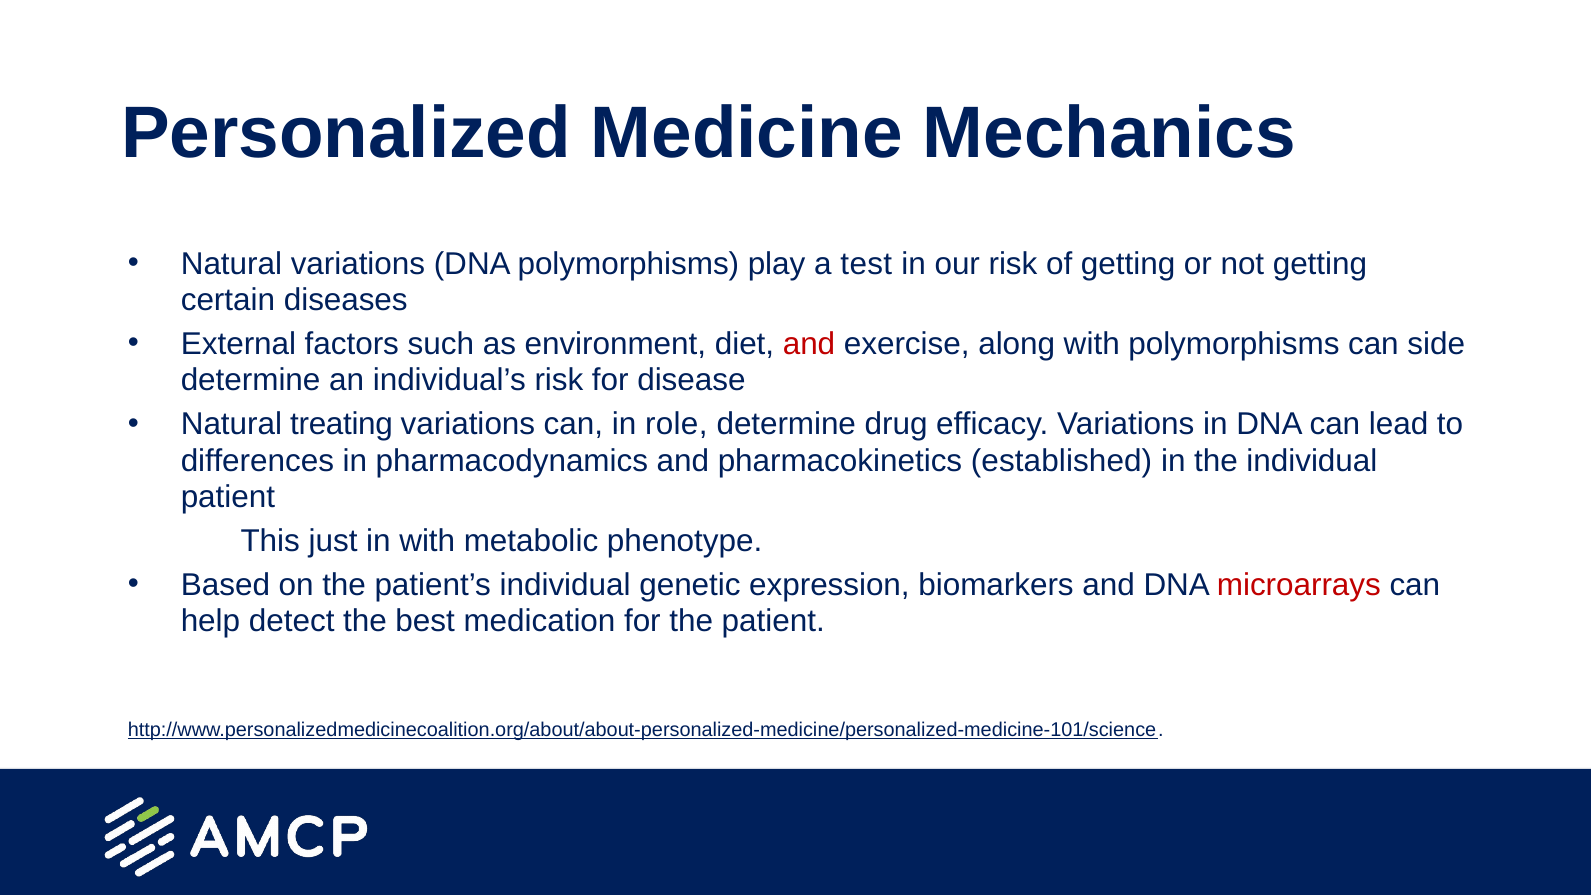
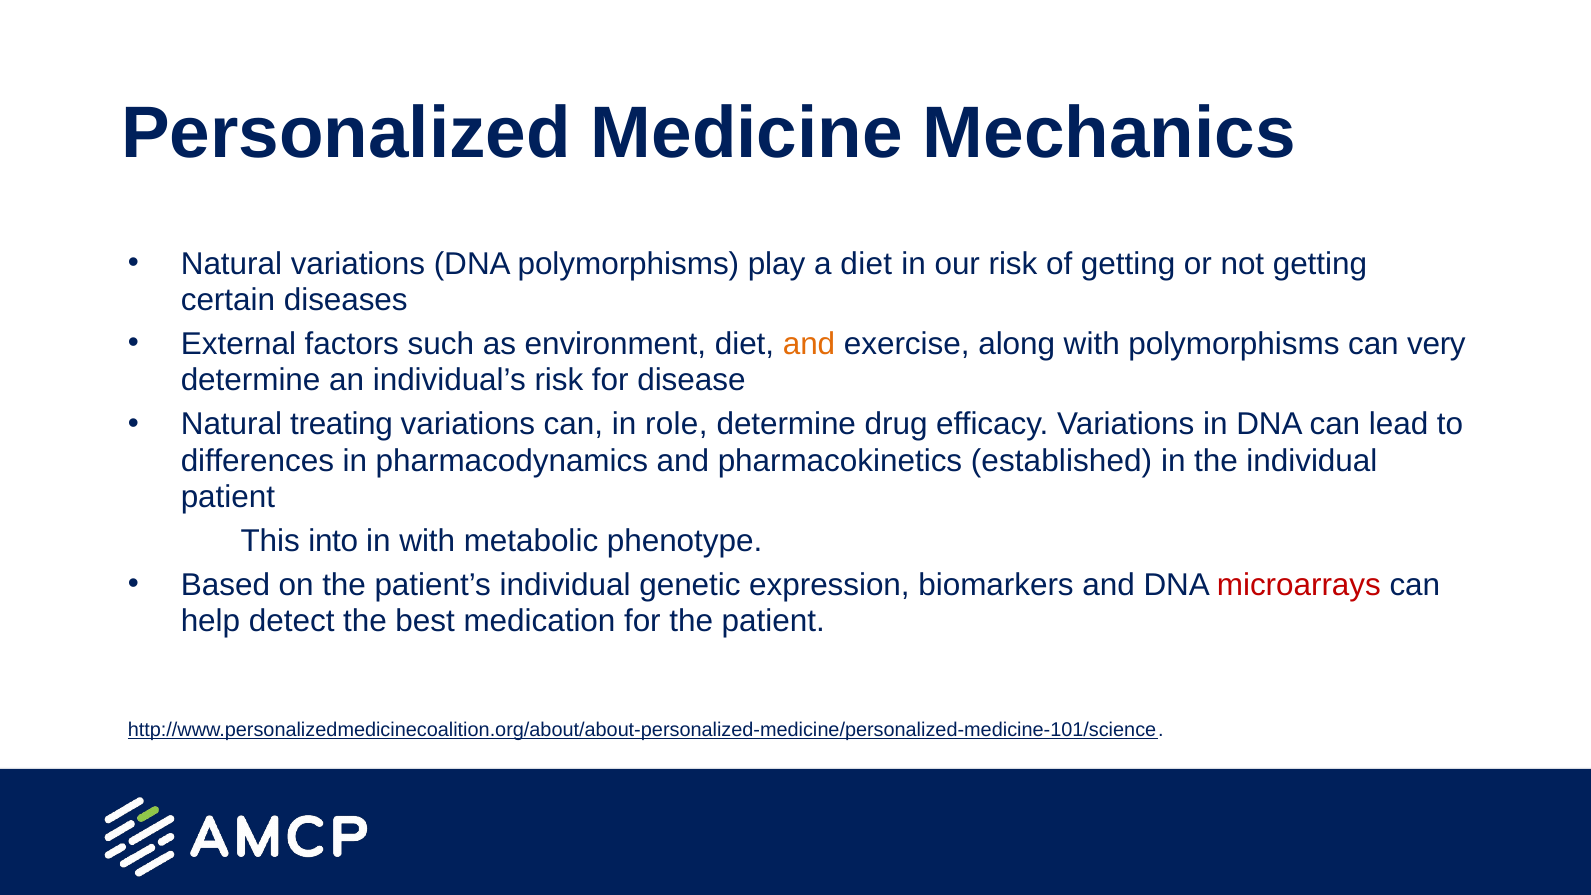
a test: test -> diet
and at (809, 344) colour: red -> orange
side: side -> very
just: just -> into
